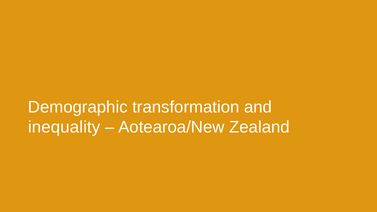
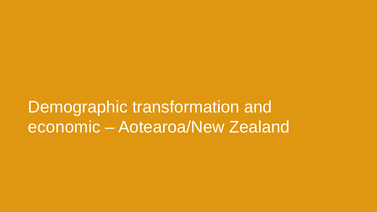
inequality: inequality -> economic
